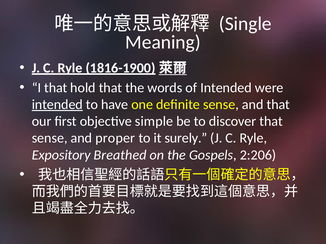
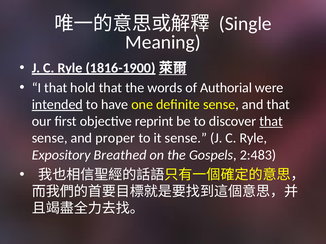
of Intended: Intended -> Authorial
simple: simple -> reprint
that at (271, 122) underline: none -> present
it surely: surely -> sense
2:206: 2:206 -> 2:483
